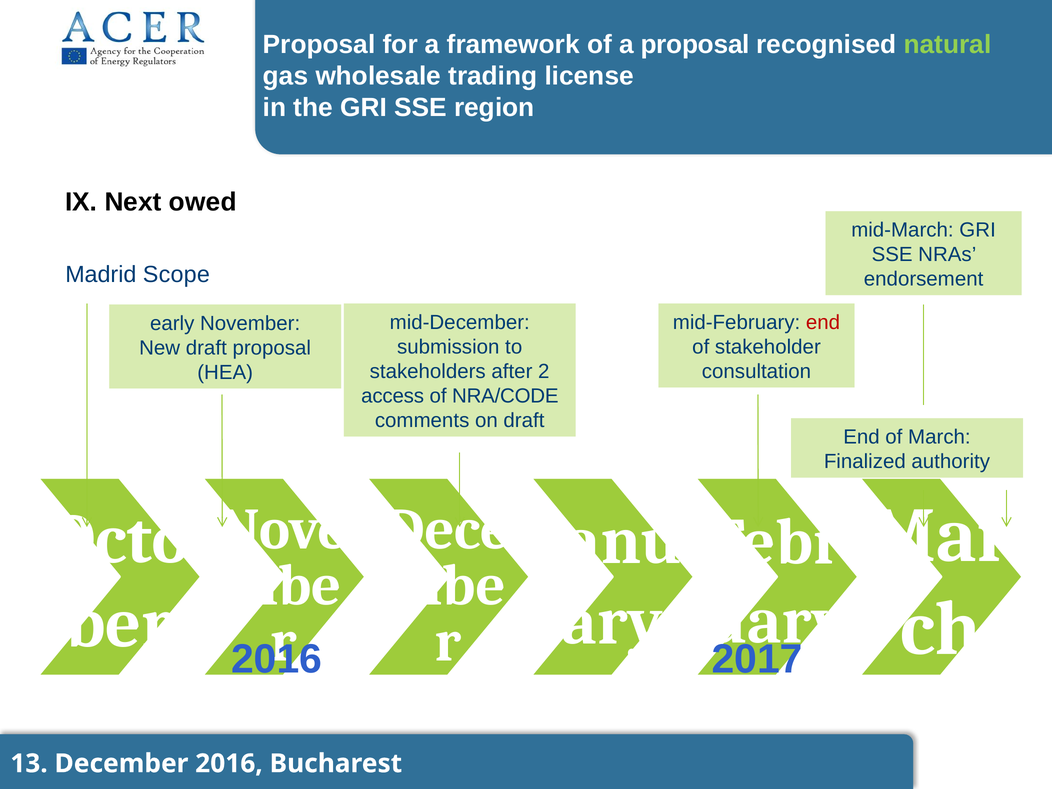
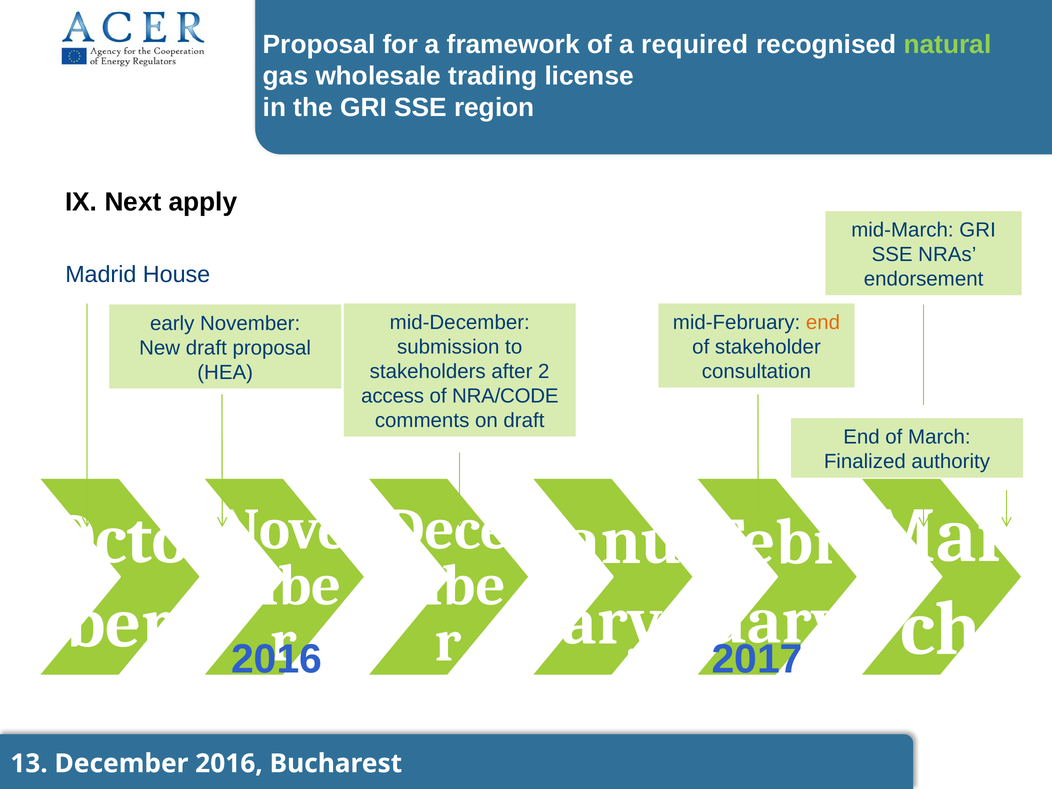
a proposal: proposal -> required
owed: owed -> apply
Scope: Scope -> House
end at (823, 322) colour: red -> orange
